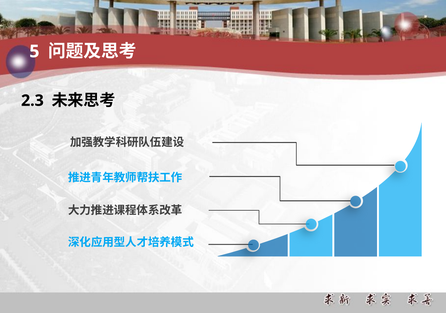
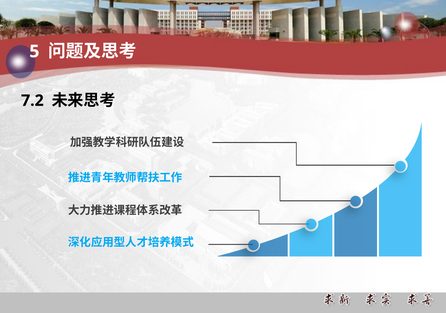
2.3: 2.3 -> 7.2
